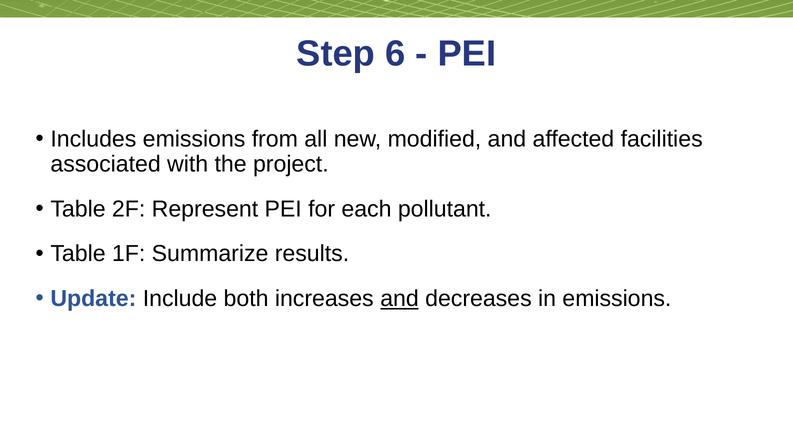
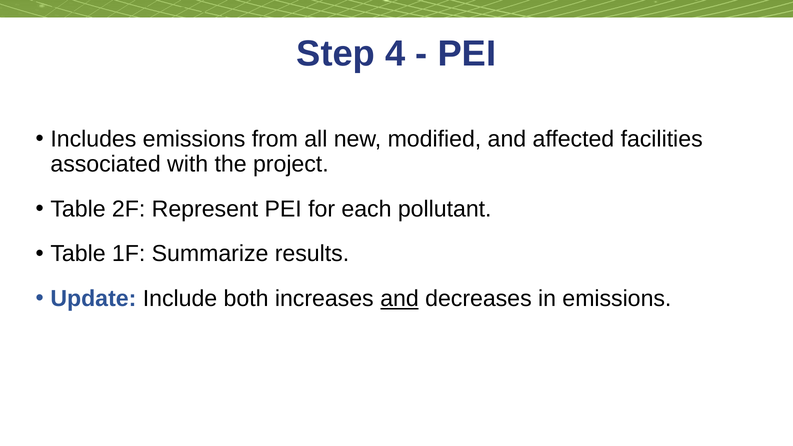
6: 6 -> 4
